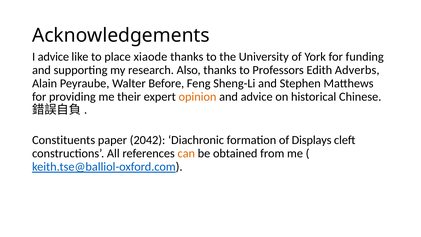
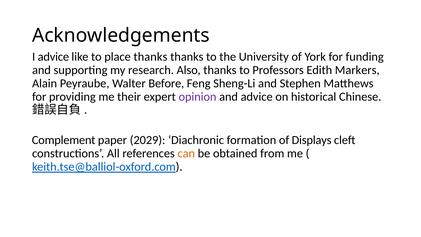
place xiaode: xiaode -> thanks
Adverbs: Adverbs -> Markers
opinion colour: orange -> purple
Constituents: Constituents -> Complement
2042: 2042 -> 2029
